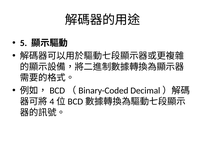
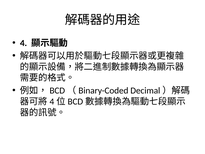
5: 5 -> 4
